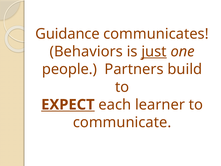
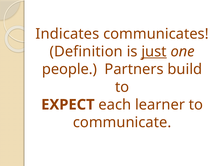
Guidance: Guidance -> Indicates
Behaviors: Behaviors -> Definition
EXPECT underline: present -> none
